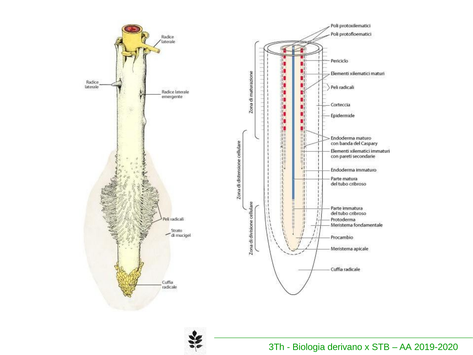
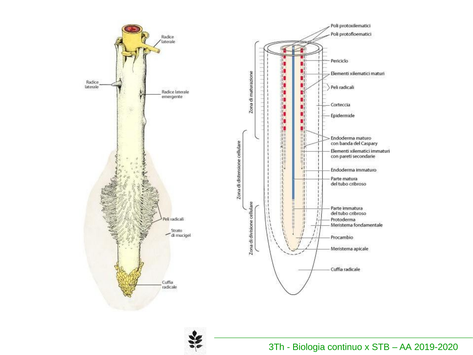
derivano: derivano -> continuo
